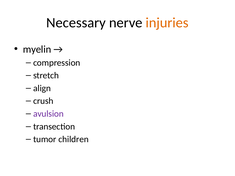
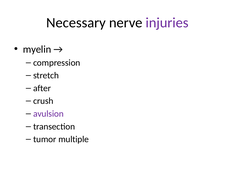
injuries colour: orange -> purple
align: align -> after
children: children -> multiple
